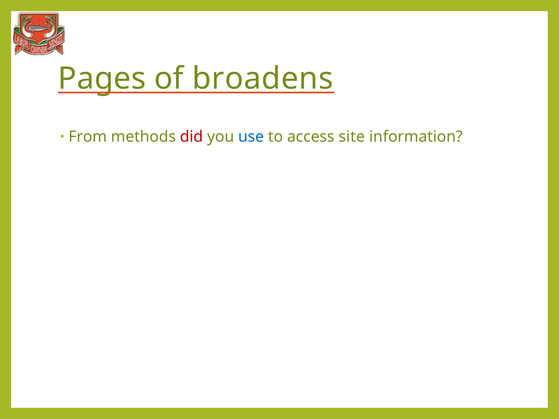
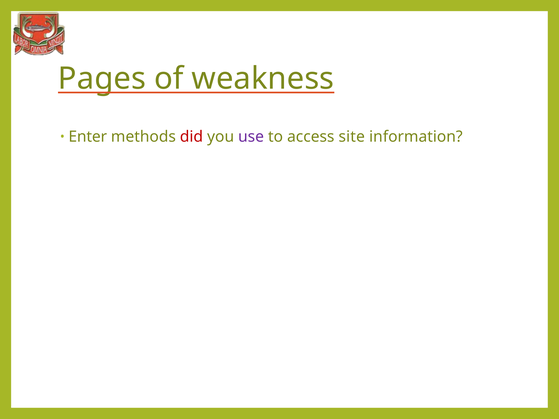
broadens: broadens -> weakness
From: From -> Enter
use colour: blue -> purple
